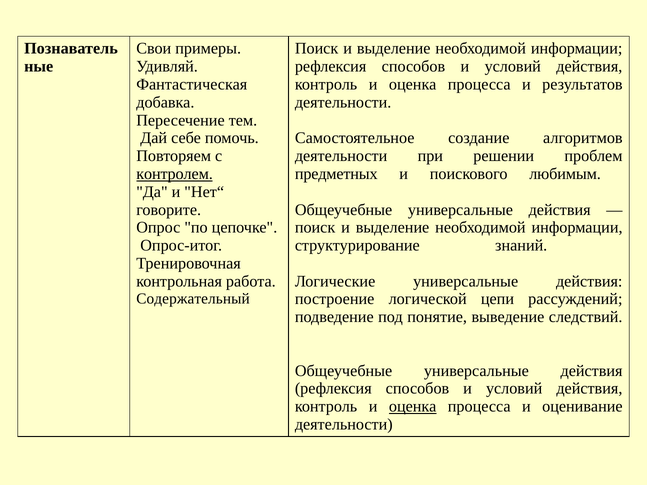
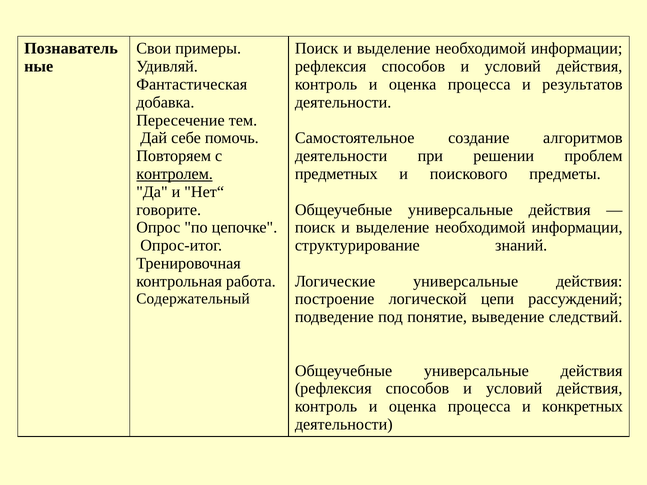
любимым: любимым -> предметы
оценка at (413, 407) underline: present -> none
оценивание: оценивание -> конкретных
